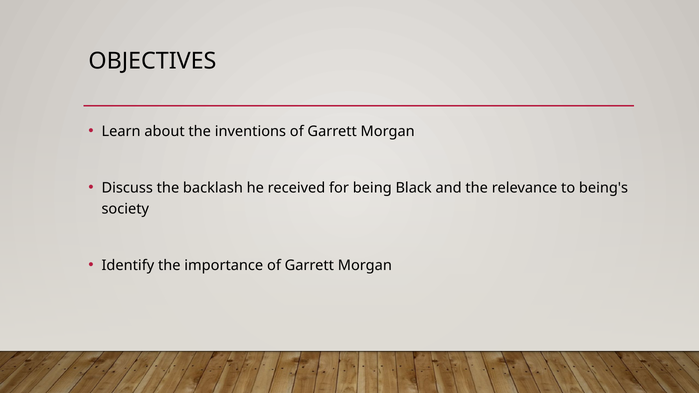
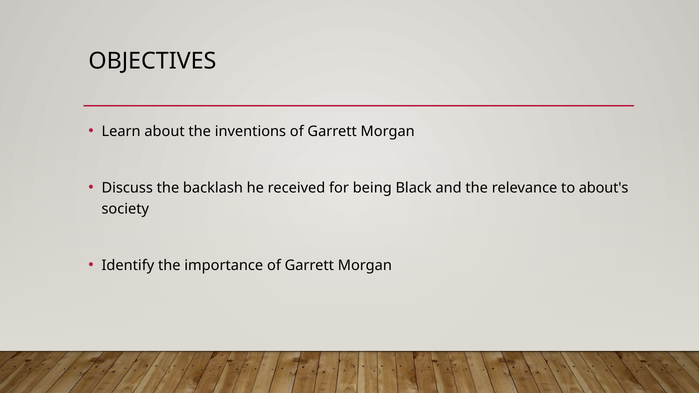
being's: being's -> about's
